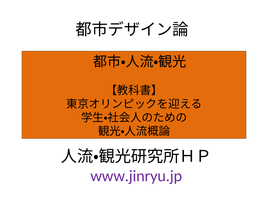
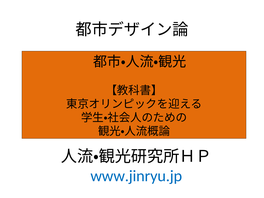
www.jinryu.jp colour: purple -> blue
